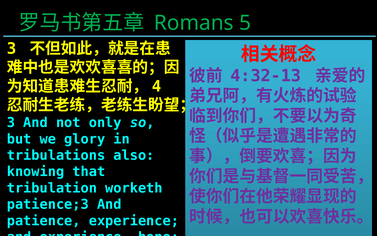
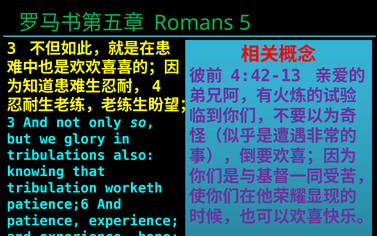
4:32-13: 4:32-13 -> 4:42-13
patience;3: patience;3 -> patience;6
